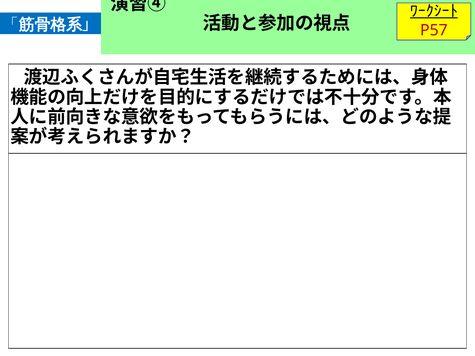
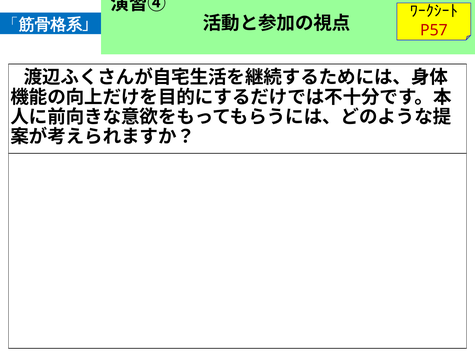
ﾜｰｸｼｰﾄ underline: present -> none
